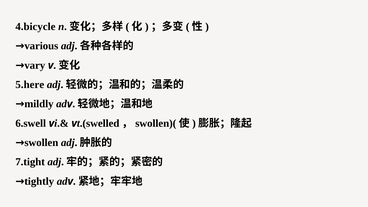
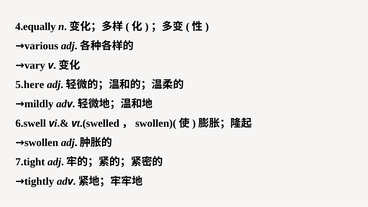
4.bicycle: 4.bicycle -> 4.equally
